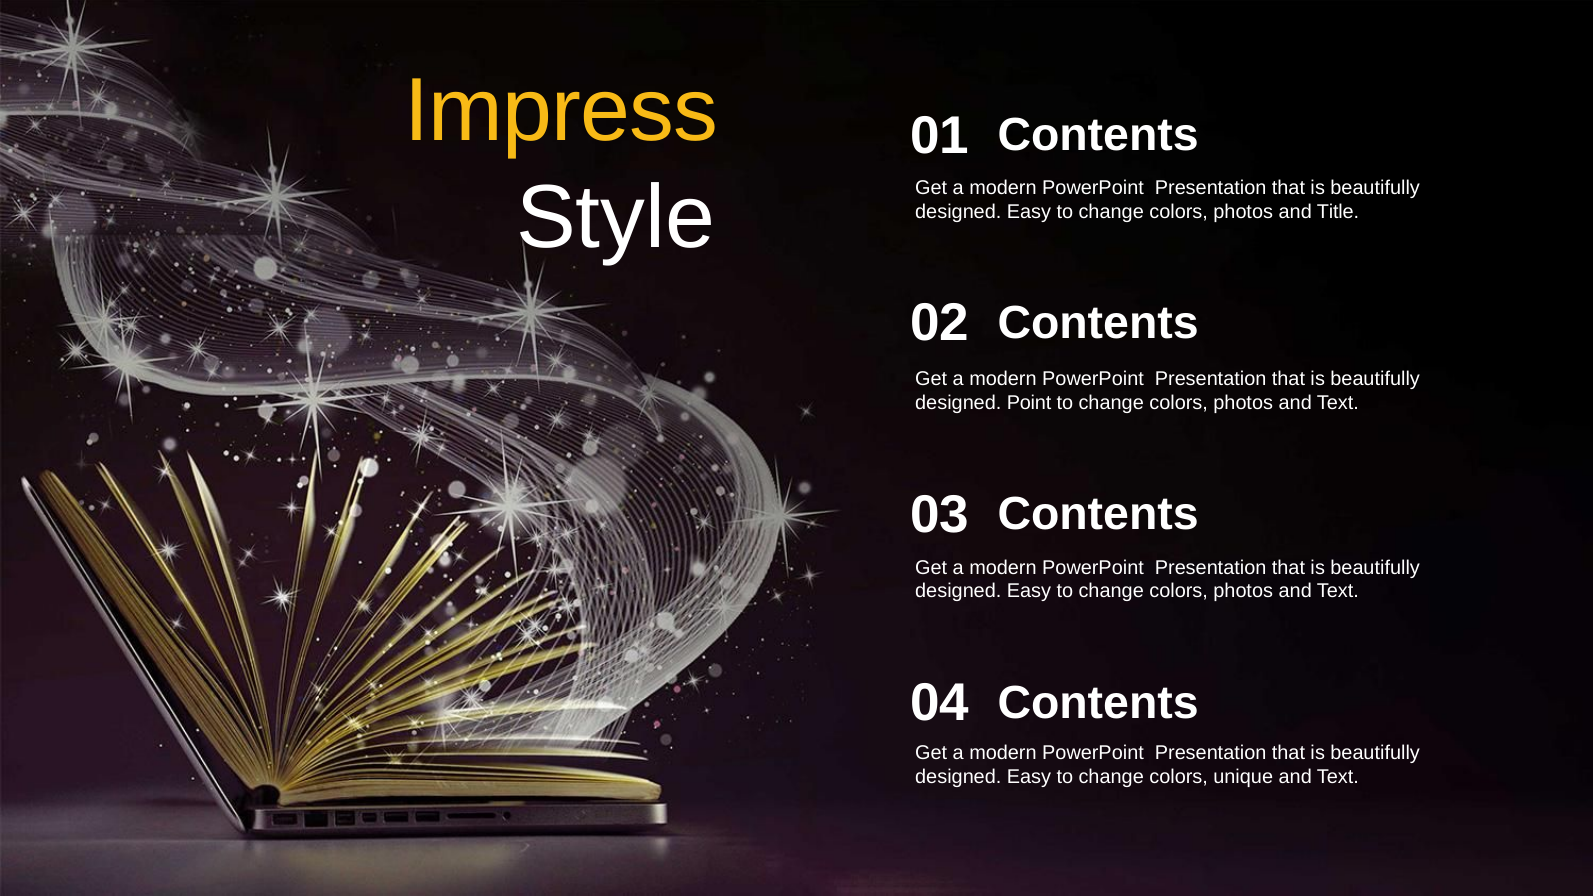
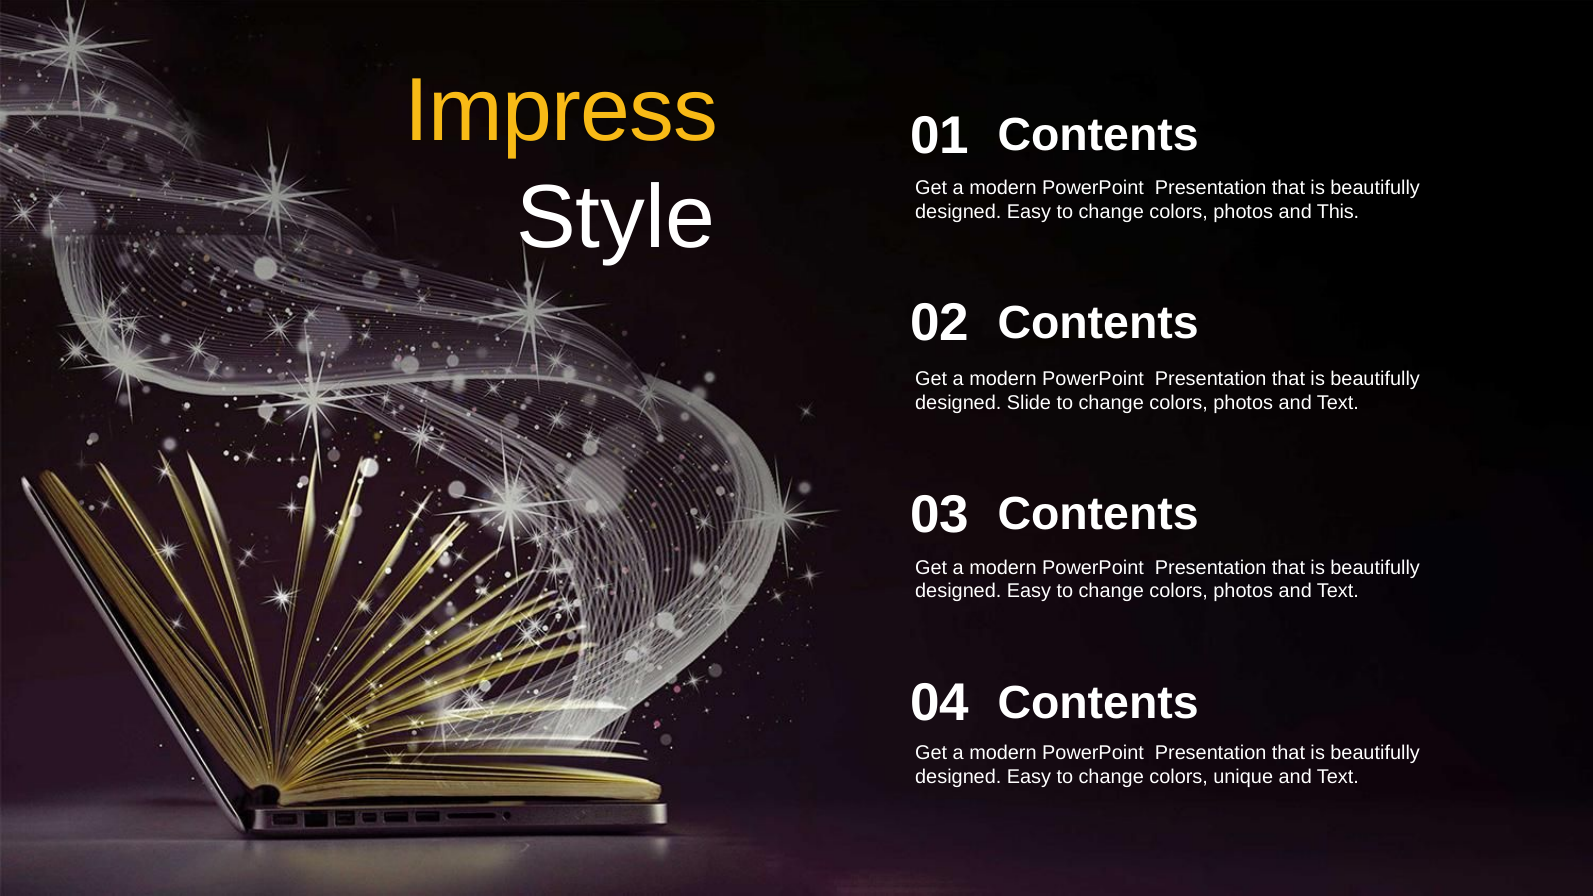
Title: Title -> This
Point: Point -> Slide
